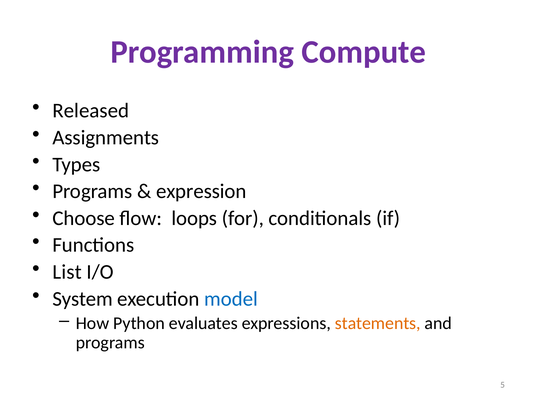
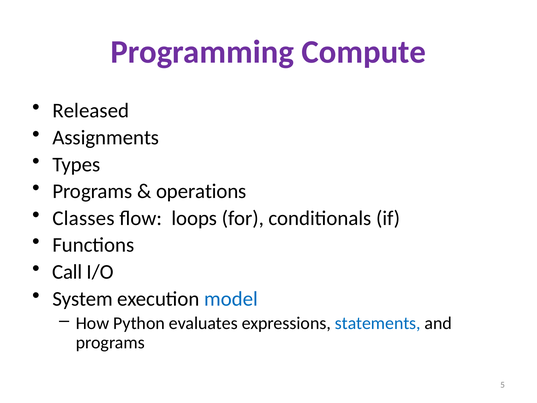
expression: expression -> operations
Choose: Choose -> Classes
List: List -> Call
statements colour: orange -> blue
